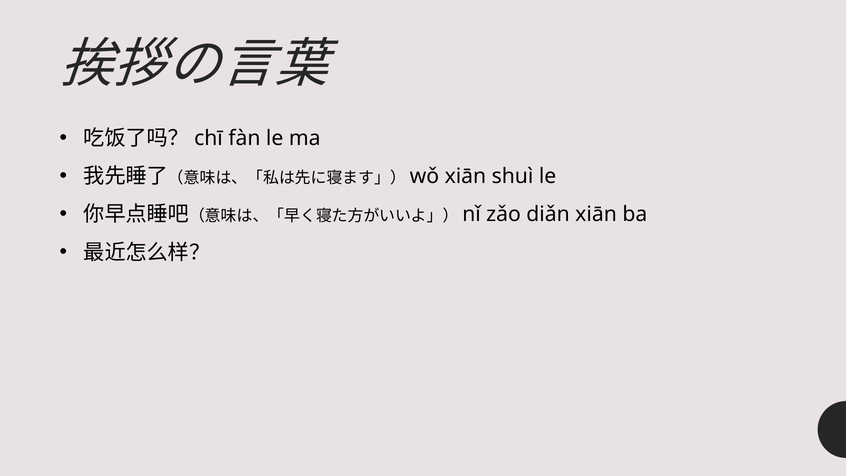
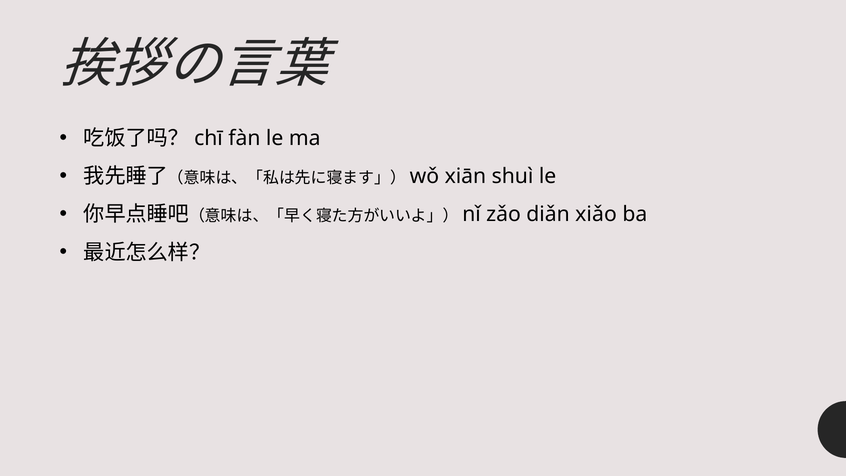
diǎn xiān: xiān -> xiǎo
